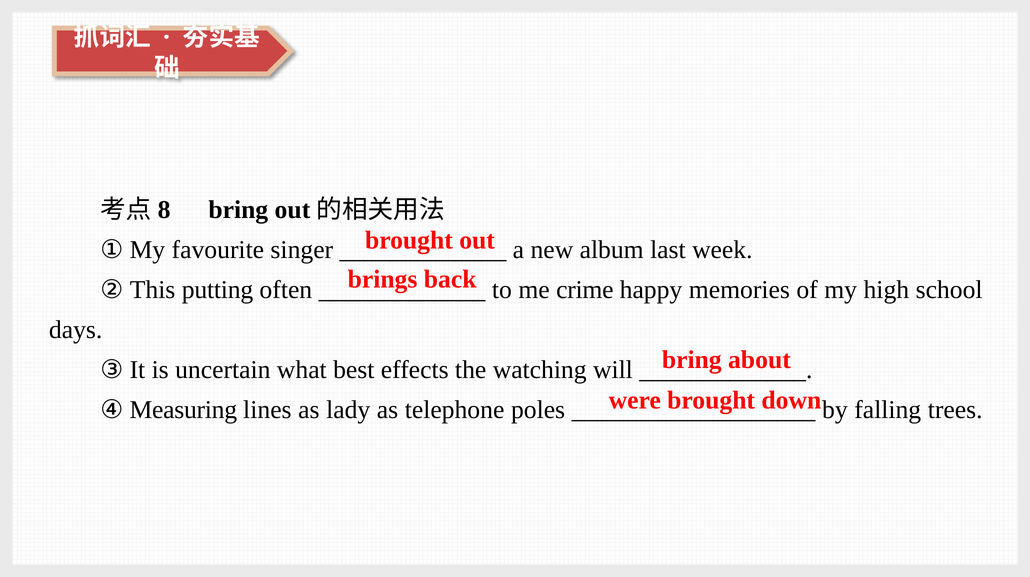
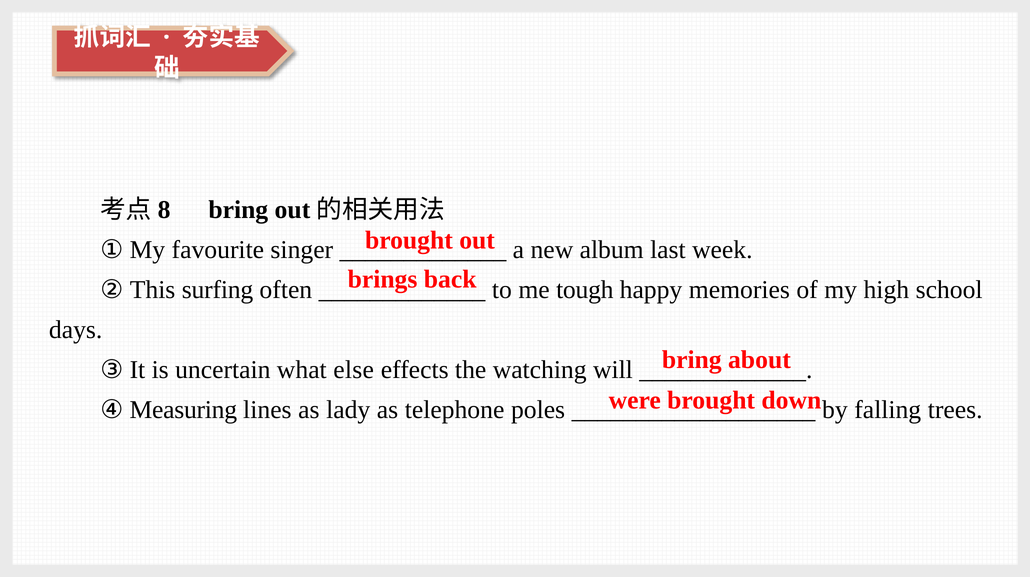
putting: putting -> surfing
crime: crime -> tough
best: best -> else
